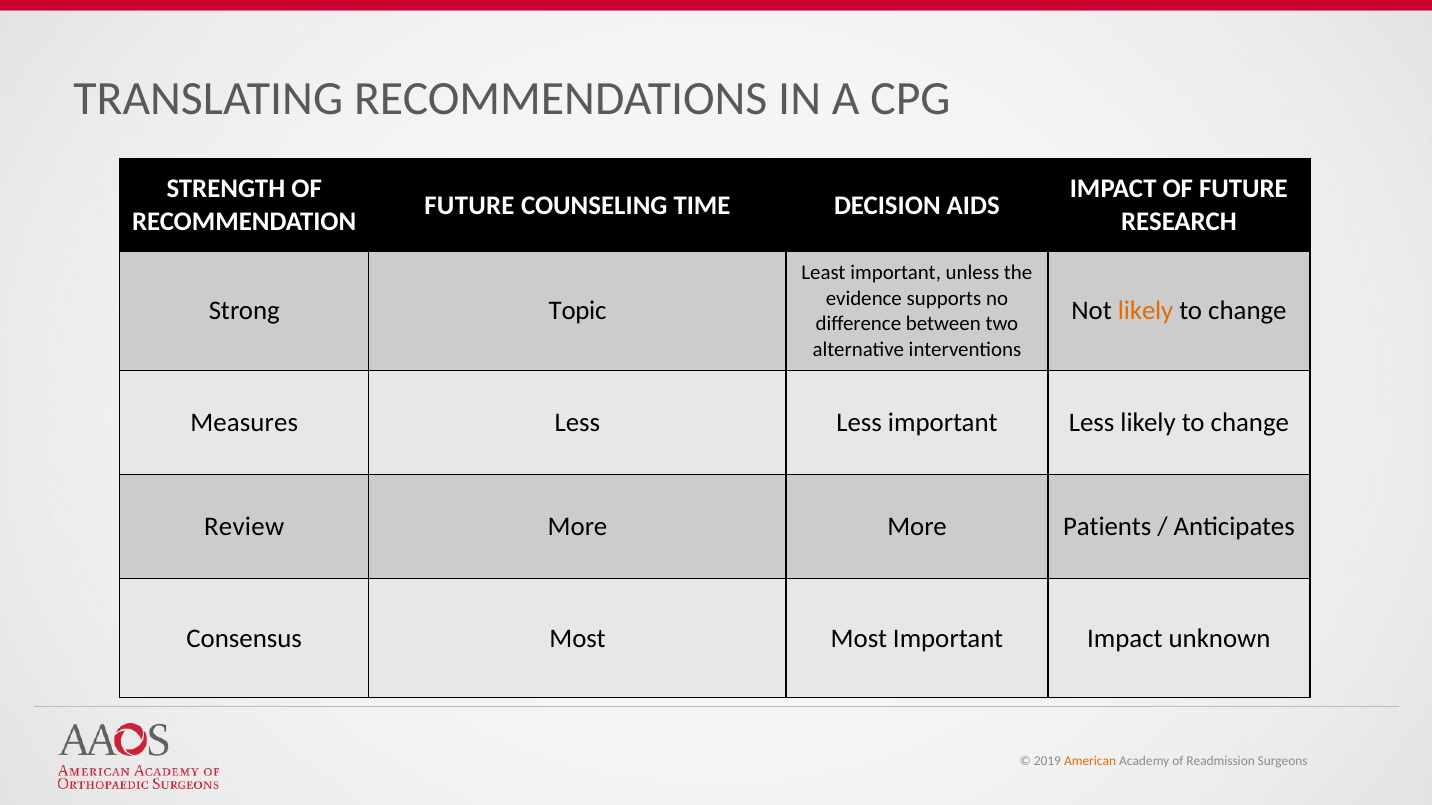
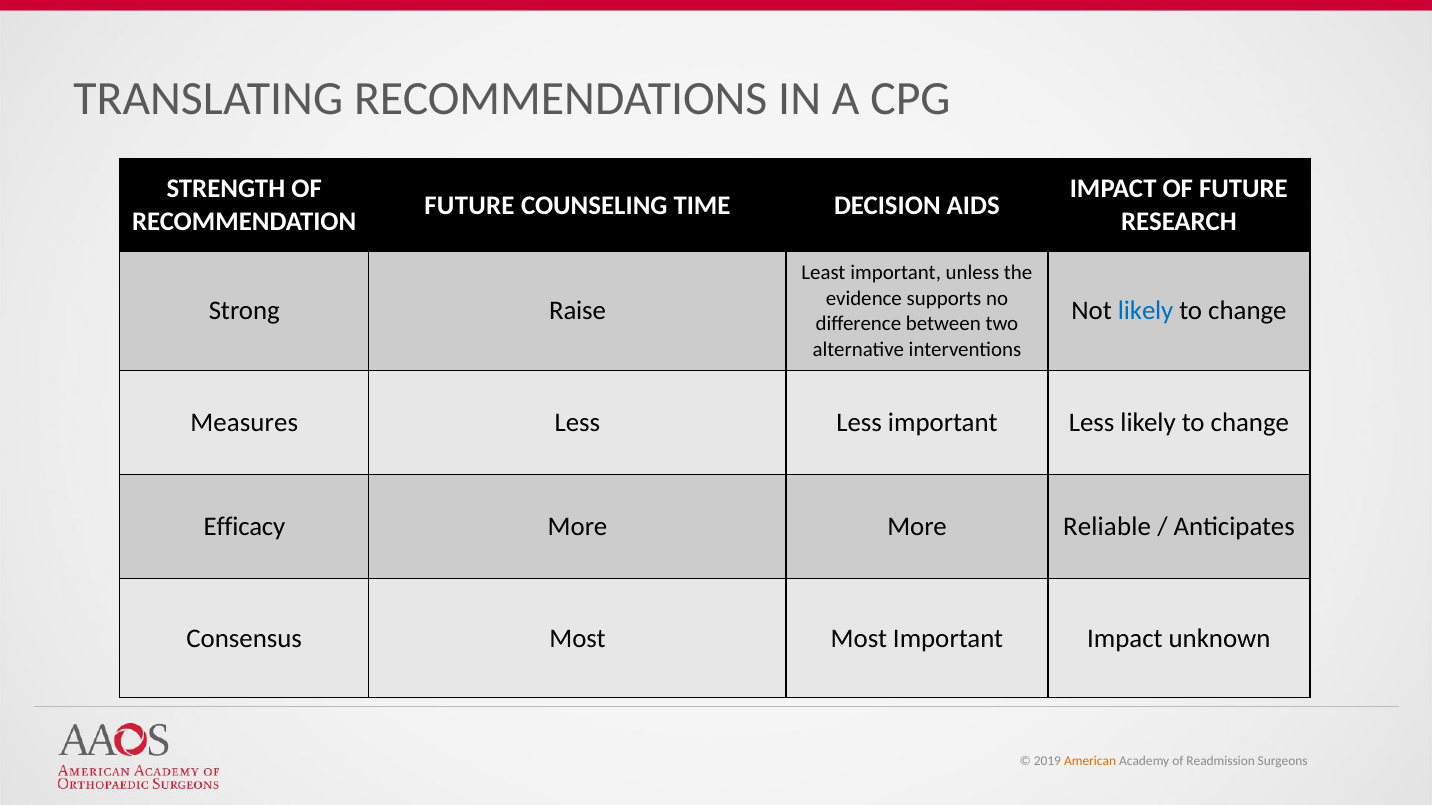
Topic: Topic -> Raise
likely at (1146, 311) colour: orange -> blue
Review: Review -> Efficacy
Patients: Patients -> Reliable
